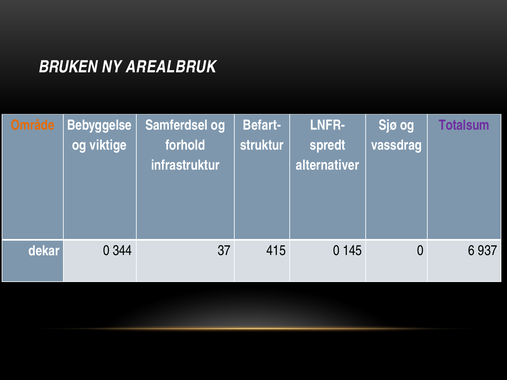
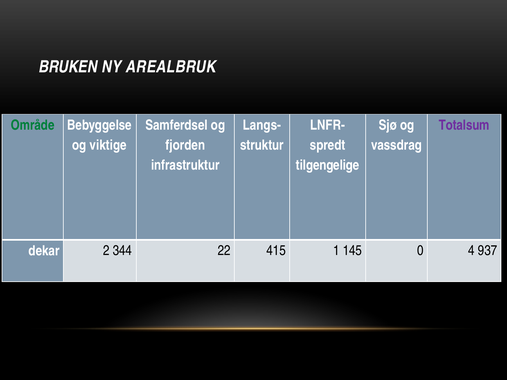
Område colour: orange -> green
Befart-: Befart- -> Langs-
forhold: forhold -> fjorden
alternativer: alternativer -> tilgengelige
dekar 0: 0 -> 2
37: 37 -> 22
415 0: 0 -> 1
6: 6 -> 4
